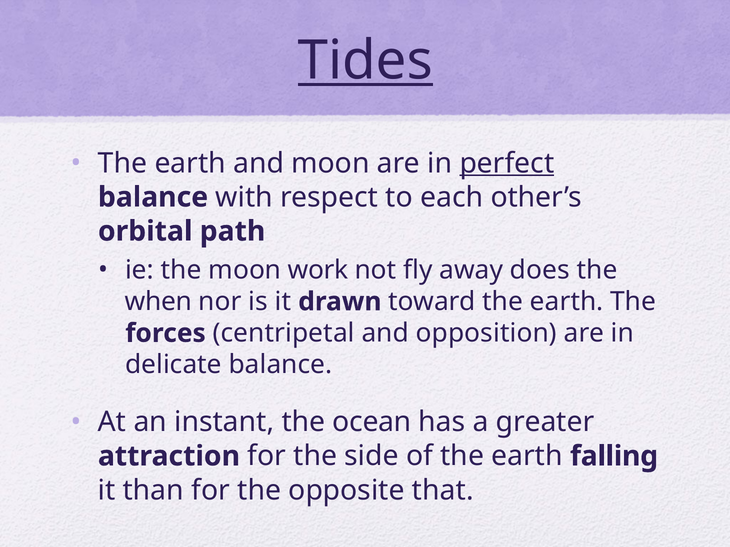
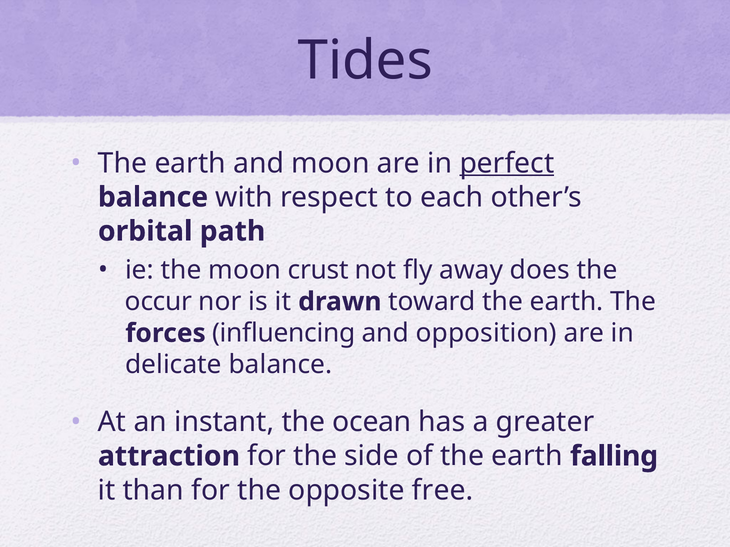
Tides underline: present -> none
work: work -> crust
when: when -> occur
centripetal: centripetal -> influencing
that: that -> free
